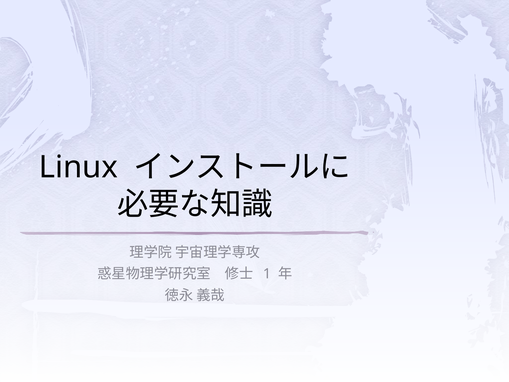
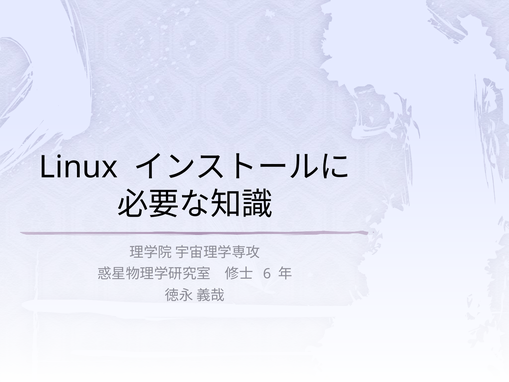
1: 1 -> 6
